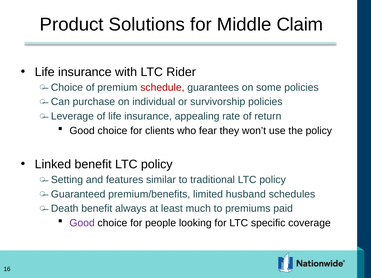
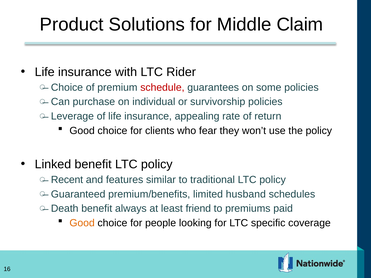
Setting: Setting -> Recent
much: much -> friend
Good at (82, 223) colour: purple -> orange
